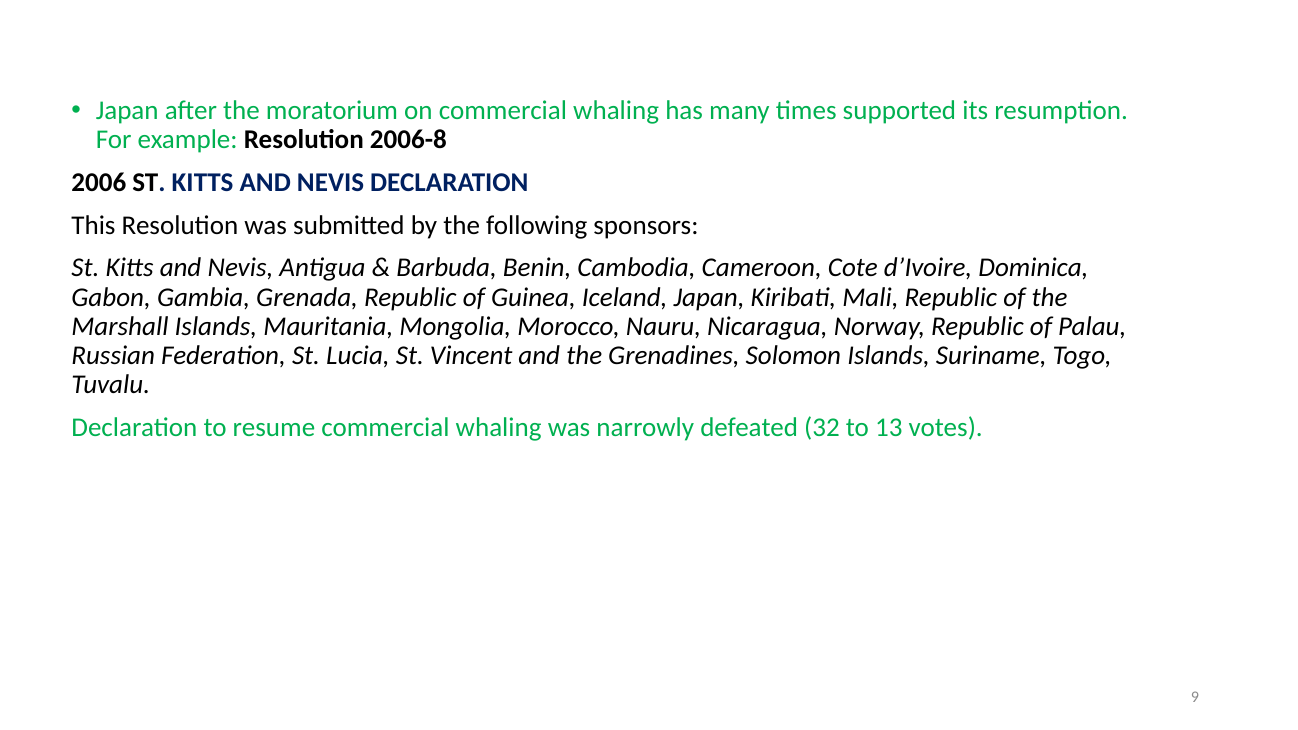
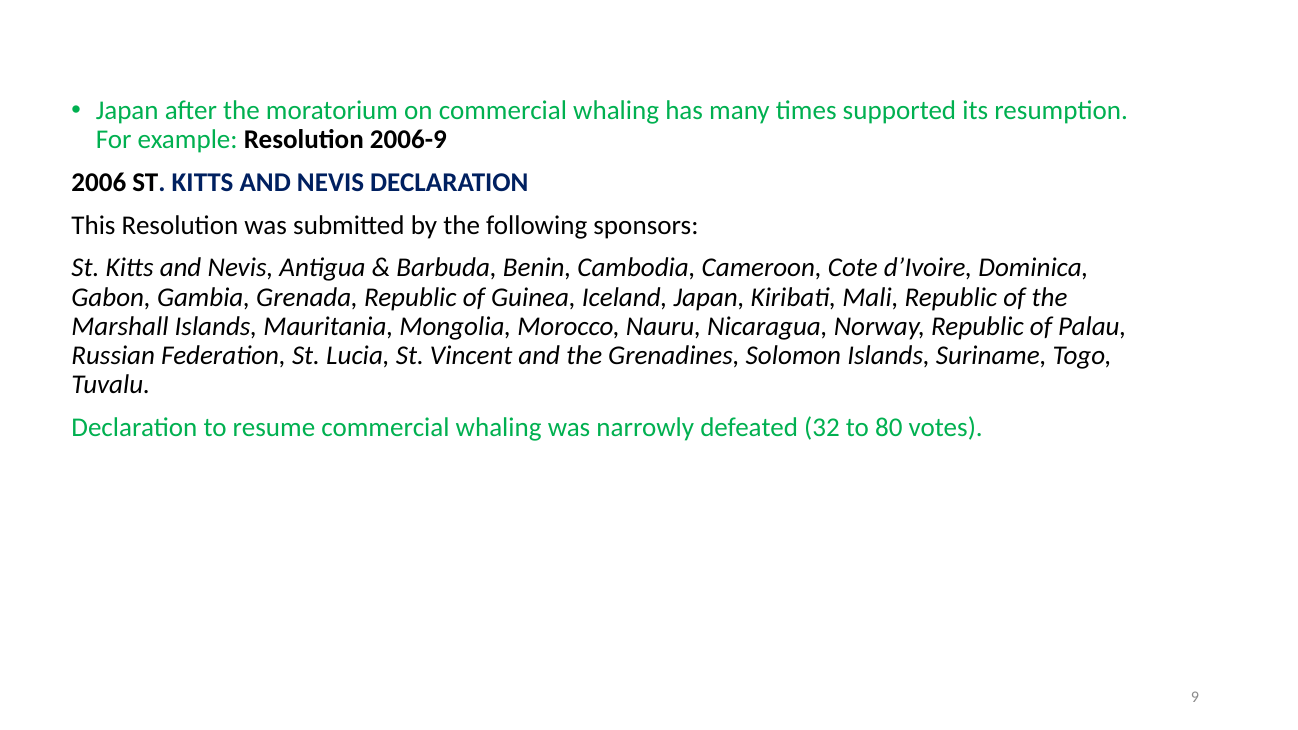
2006-8: 2006-8 -> 2006-9
13: 13 -> 80
